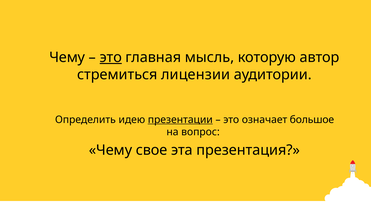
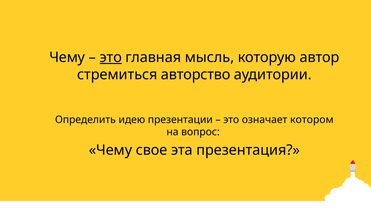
лицензии: лицензии -> авторство
презентации underline: present -> none
большое: большое -> котором
